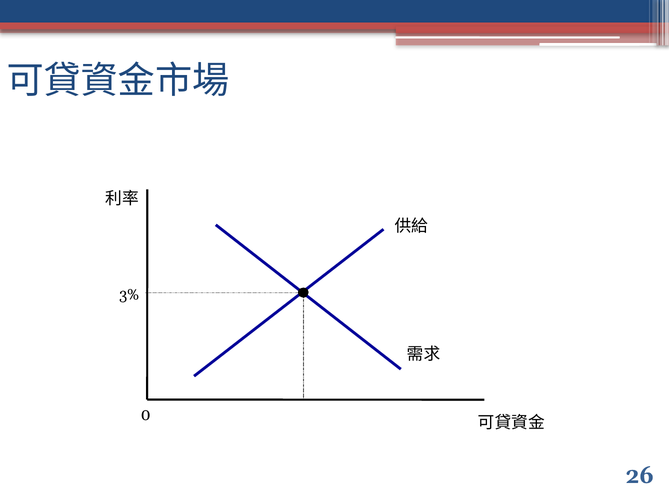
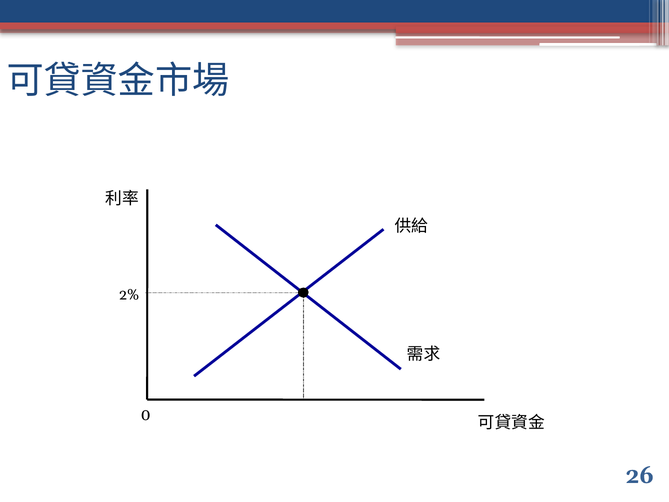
3%: 3% -> 2%
